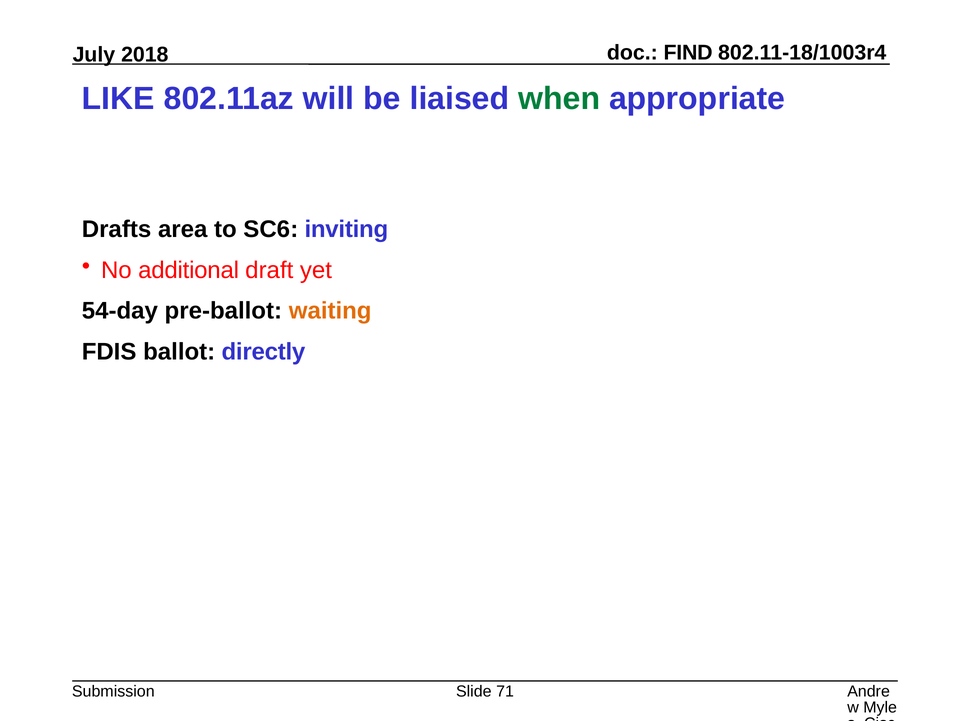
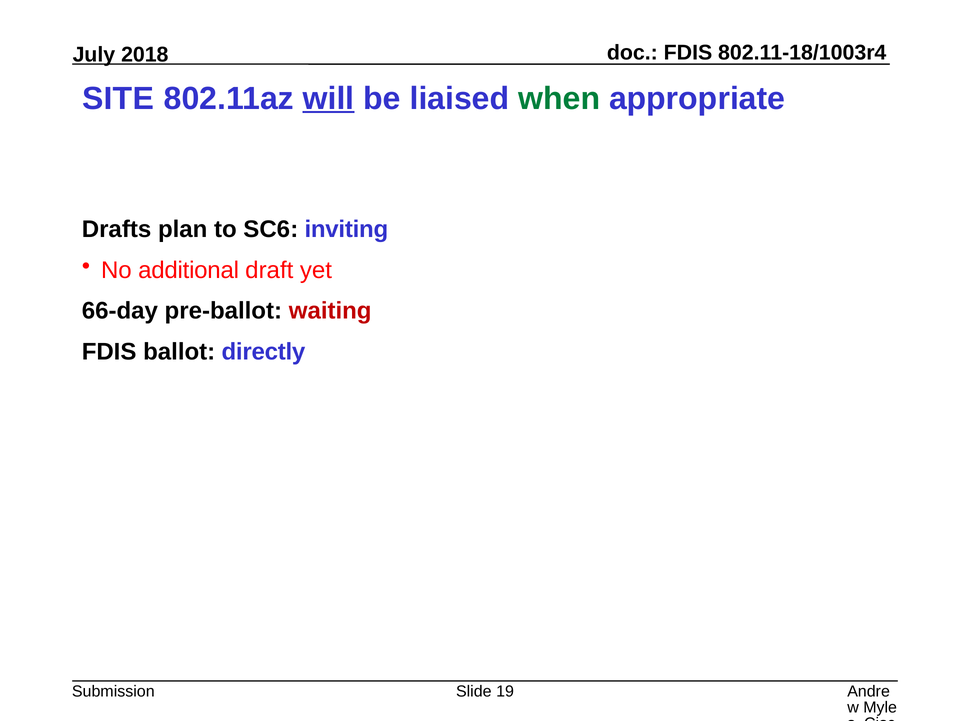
FIND at (688, 53): FIND -> FDIS
LIKE: LIKE -> SITE
will underline: none -> present
area: area -> plan
54-day: 54-day -> 66-day
waiting colour: orange -> red
71: 71 -> 19
